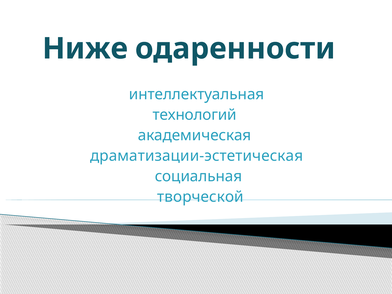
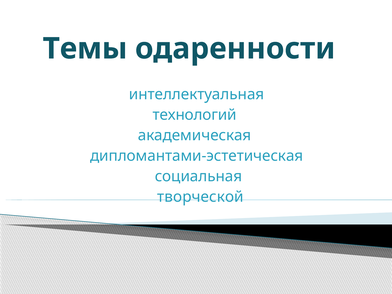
Ниже: Ниже -> Темы
драматизации-эстетическая: драматизации-эстетическая -> дипломантами-эстетическая
